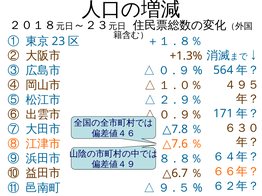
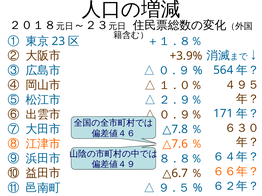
+1.3%: +1.3% -> +3.9%
